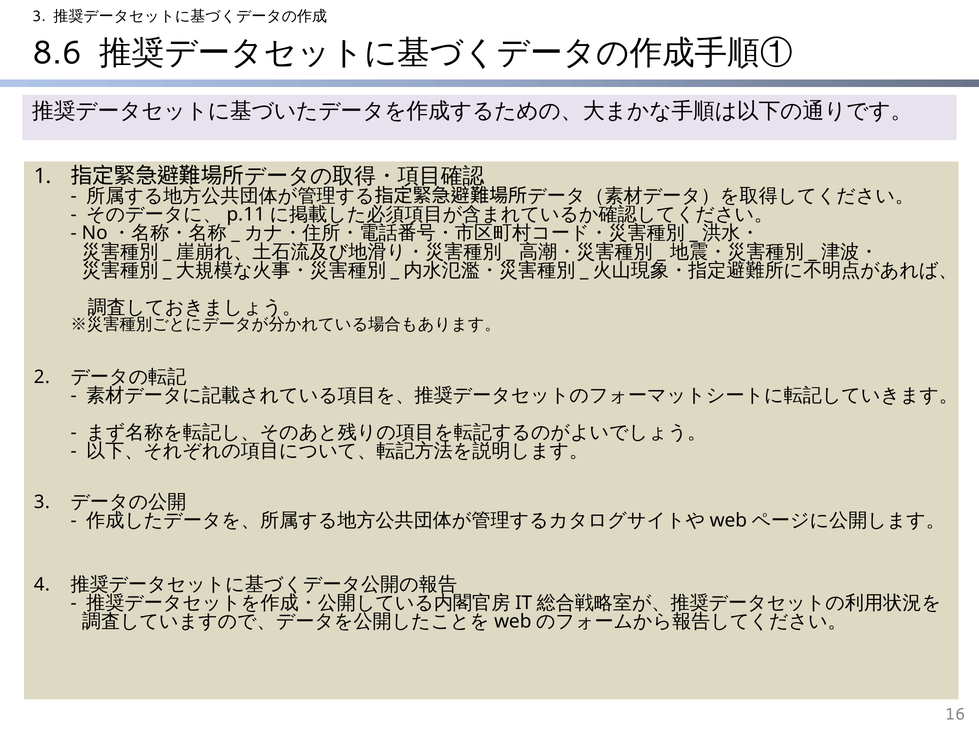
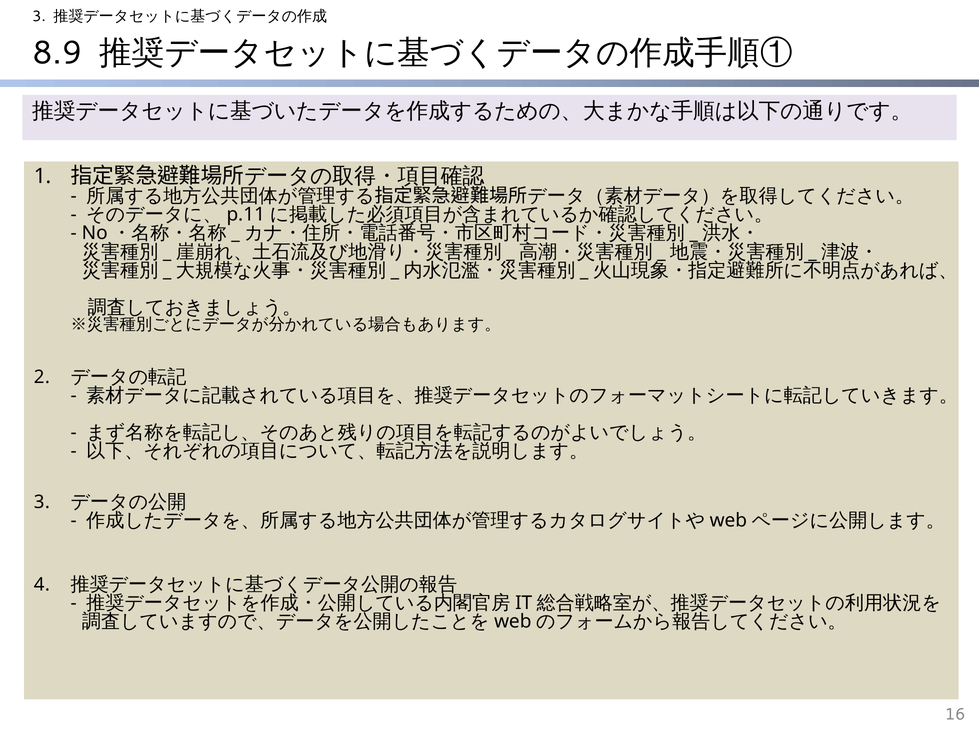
8.6: 8.6 -> 8.9
